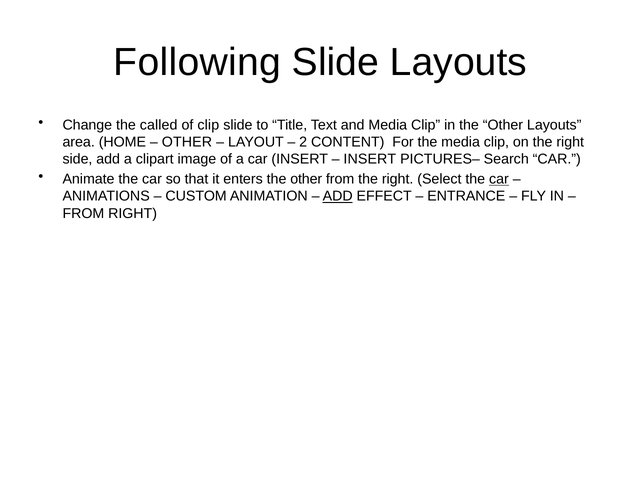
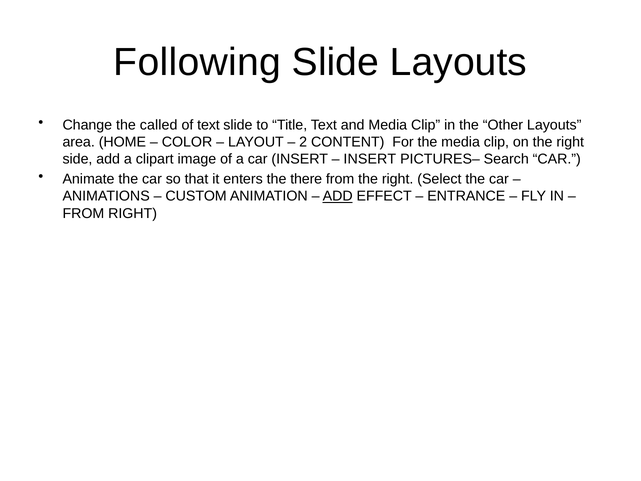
of clip: clip -> text
OTHER at (187, 142): OTHER -> COLOR
enters the other: other -> there
car at (499, 179) underline: present -> none
